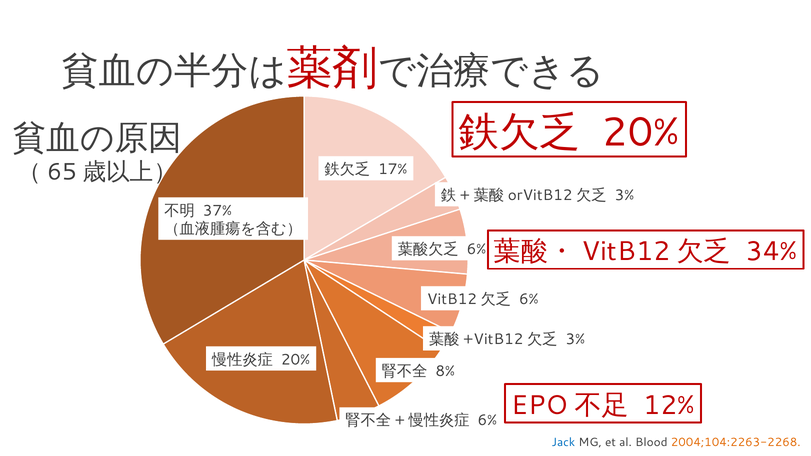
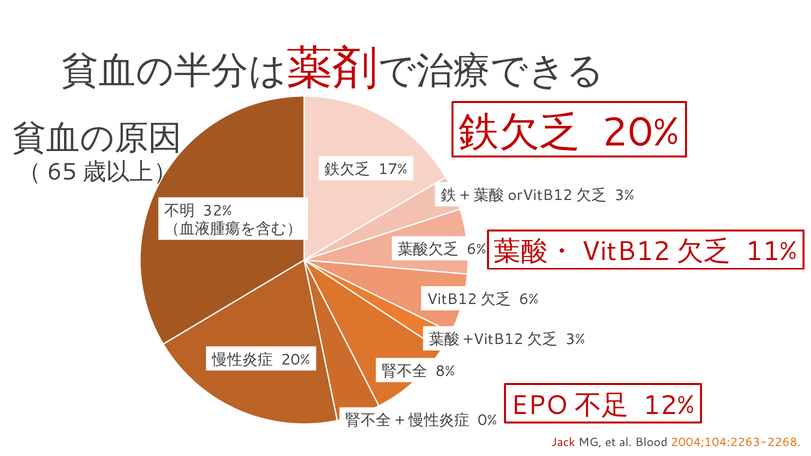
37%: 37% -> 32%
34%: 34% -> 11%
6% at (487, 421): 6% -> 0%
Jack colour: blue -> red
